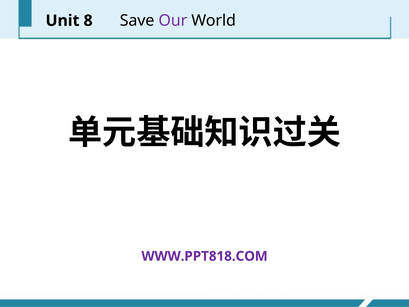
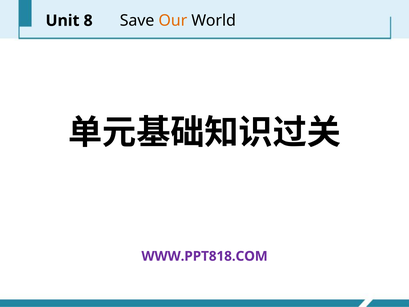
Our colour: purple -> orange
